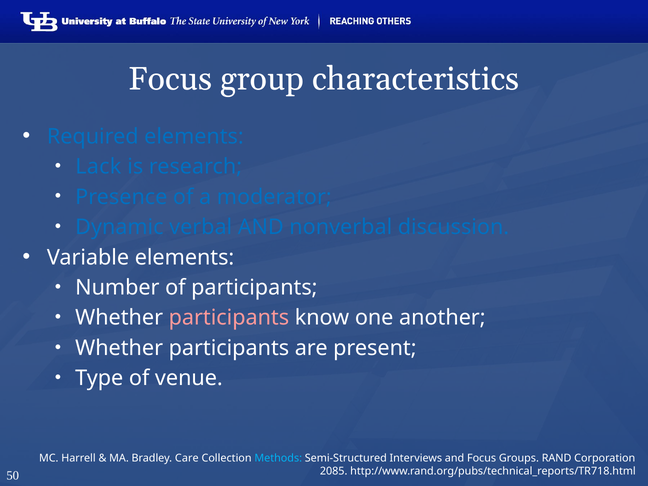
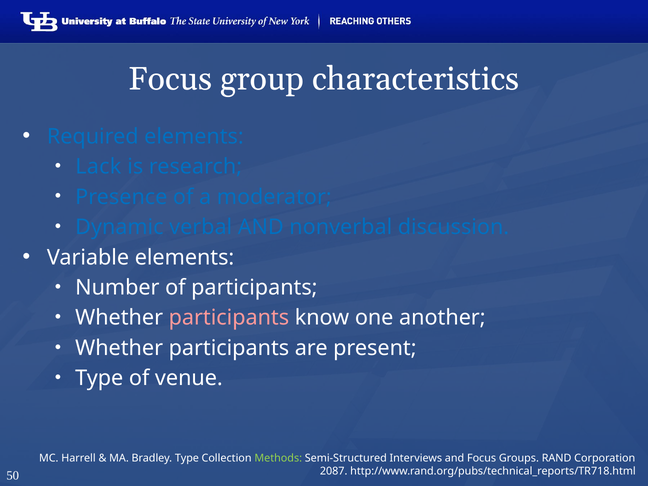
Bradley Care: Care -> Type
Methods colour: light blue -> light green
2085: 2085 -> 2087
